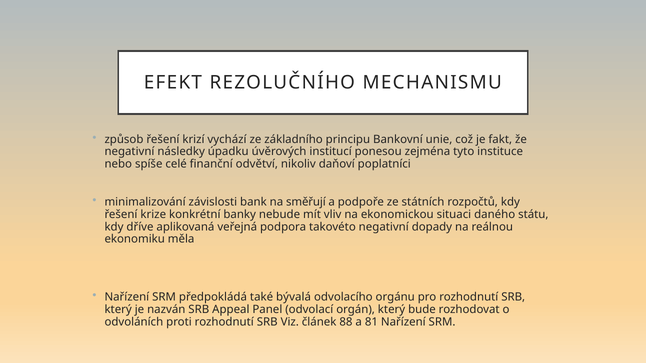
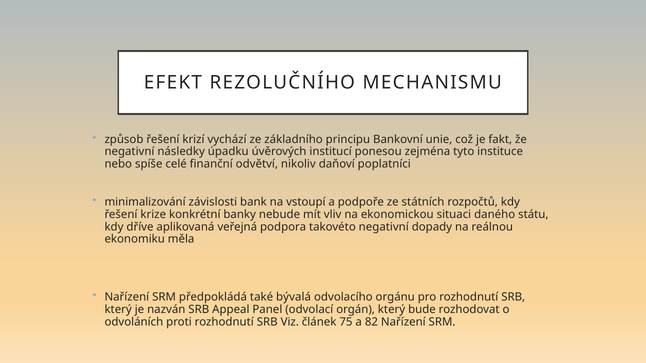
směřují: směřují -> vstoupí
88: 88 -> 75
81: 81 -> 82
